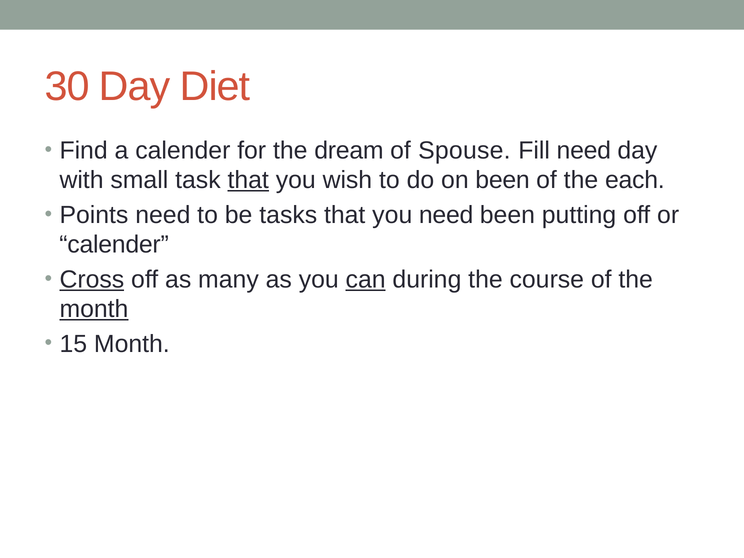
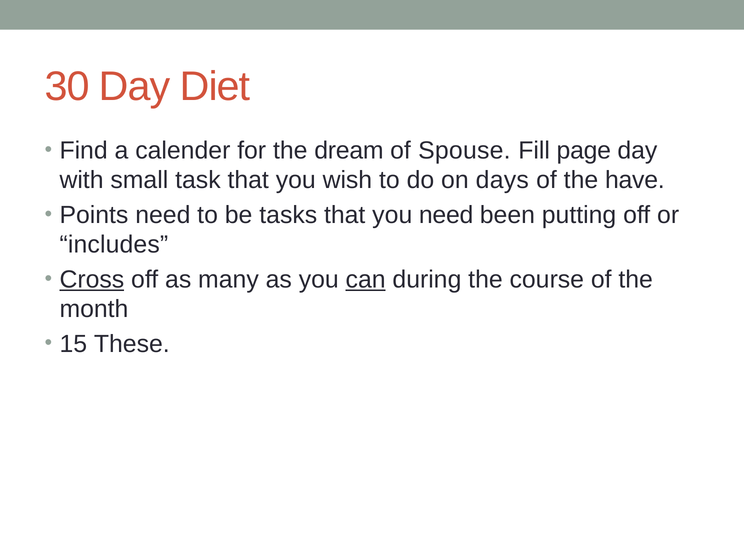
Fill need: need -> page
that at (248, 180) underline: present -> none
on been: been -> days
each: each -> have
calender at (114, 245): calender -> includes
month at (94, 309) underline: present -> none
15 Month: Month -> These
